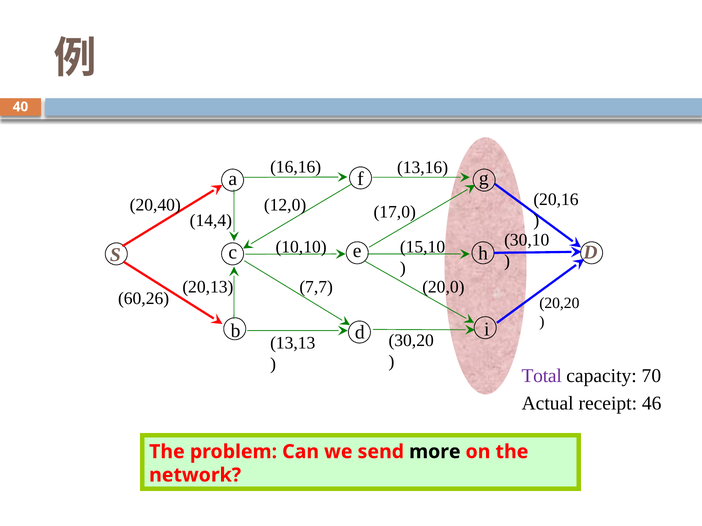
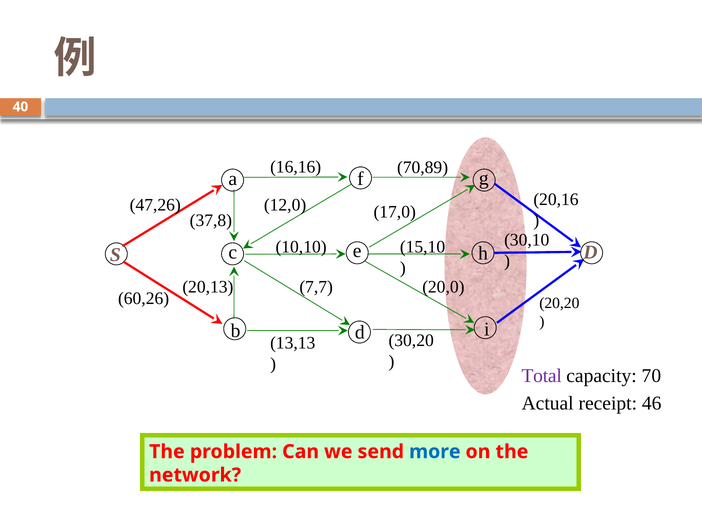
13,16: 13,16 -> 70,89
20,40: 20,40 -> 47,26
14,4: 14,4 -> 37,8
more colour: black -> blue
